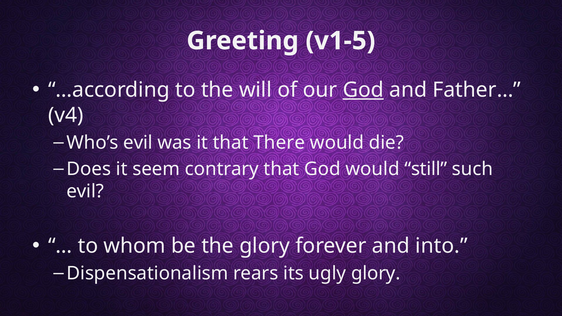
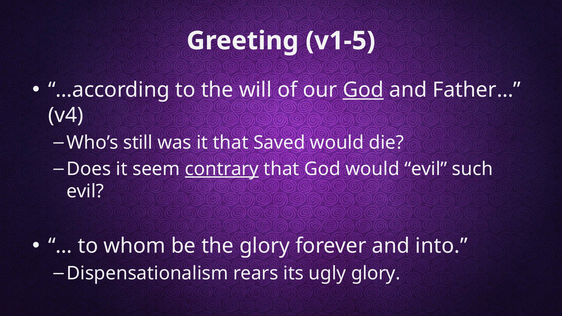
Who’s evil: evil -> still
There: There -> Saved
contrary underline: none -> present
would still: still -> evil
